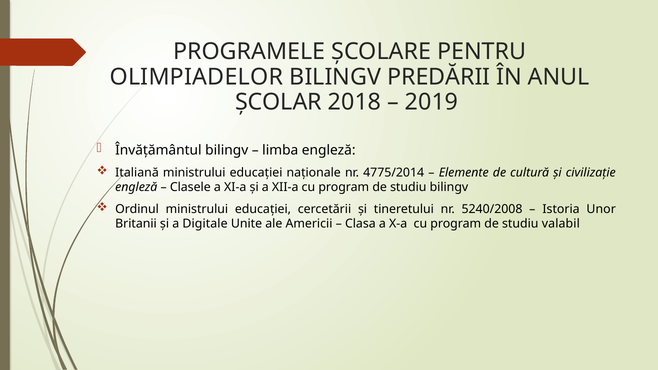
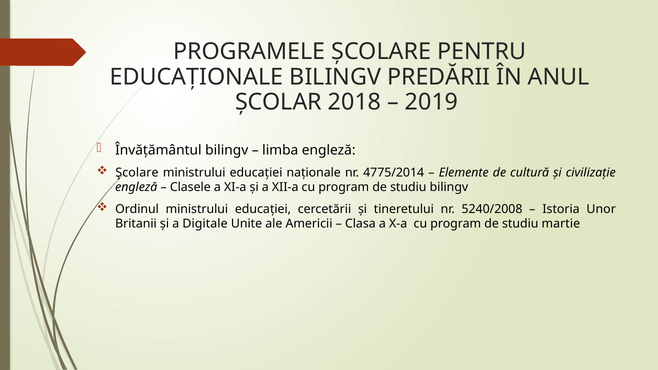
OLIMPIADELOR: OLIMPIADELOR -> EDUCAȚIONALE
Italiană: Italiană -> Şcolare
valabil: valabil -> martie
